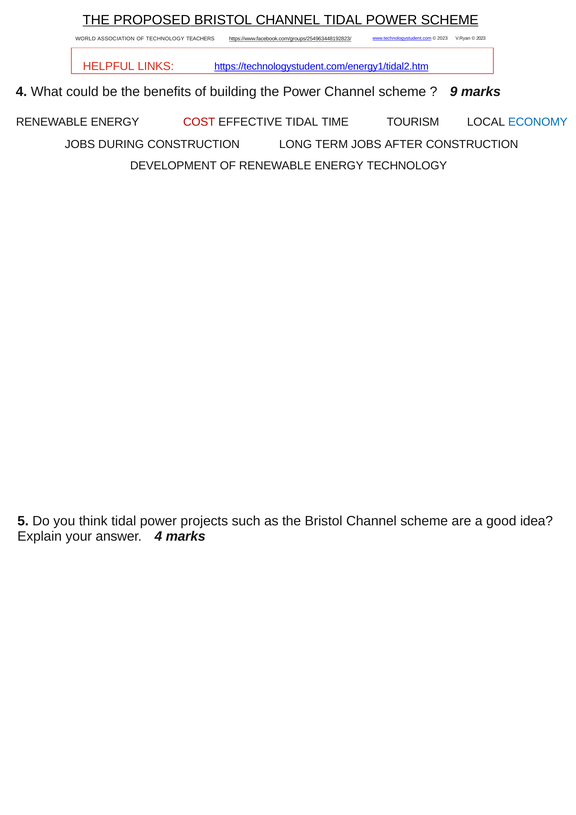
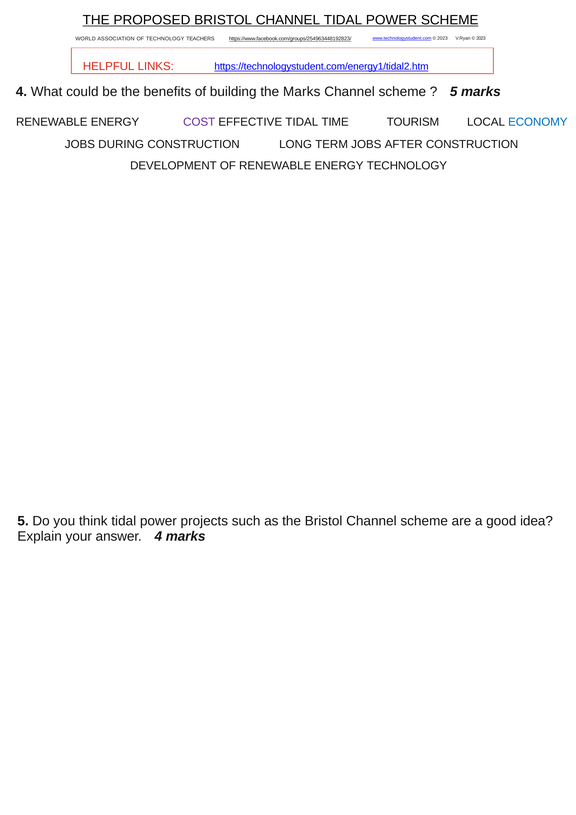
the Power: Power -> Marks
9 at (454, 92): 9 -> 5
COST colour: red -> purple
